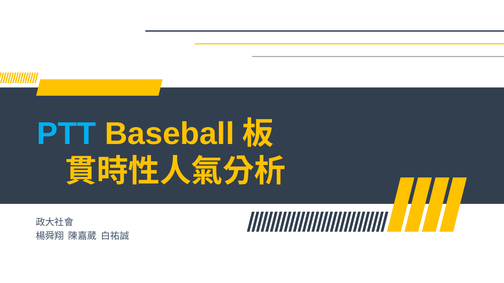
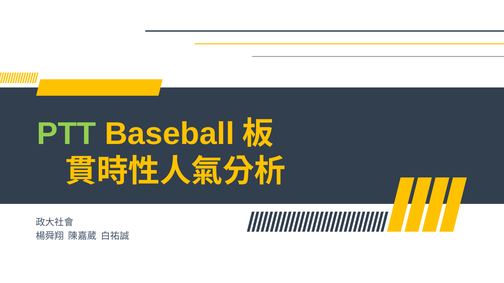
PTT colour: light blue -> light green
